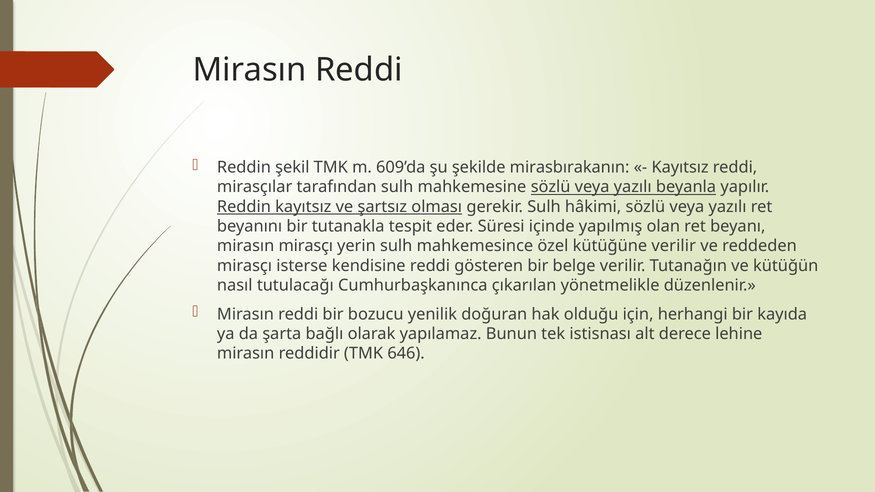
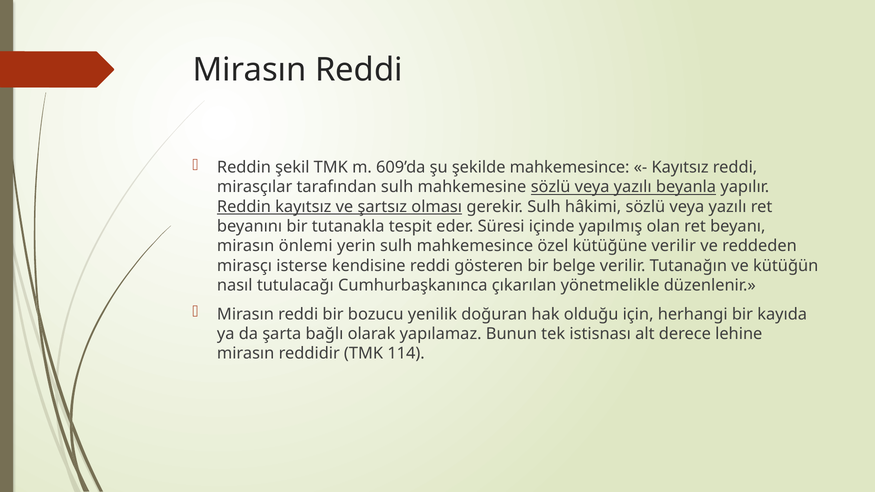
şekilde mirasbırakanın: mirasbırakanın -> mahkemesince
mirasın mirasçı: mirasçı -> önlemi
646: 646 -> 114
